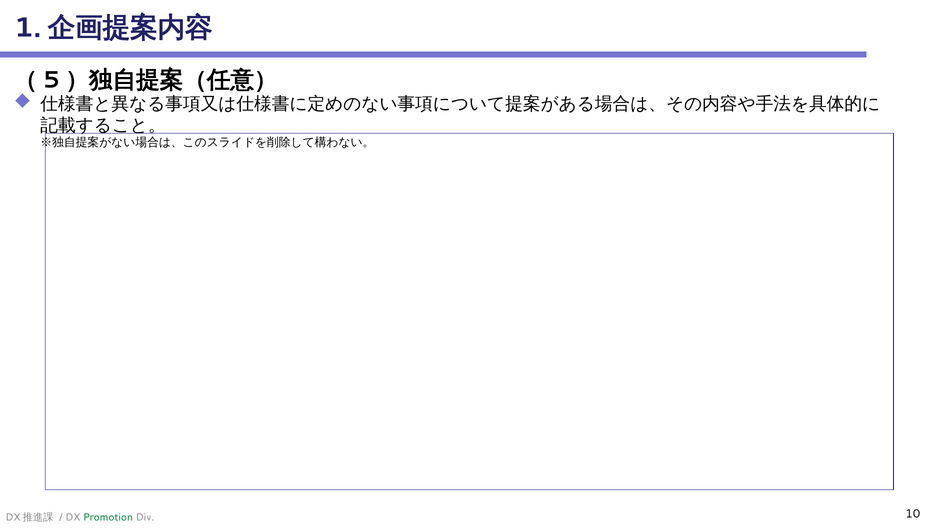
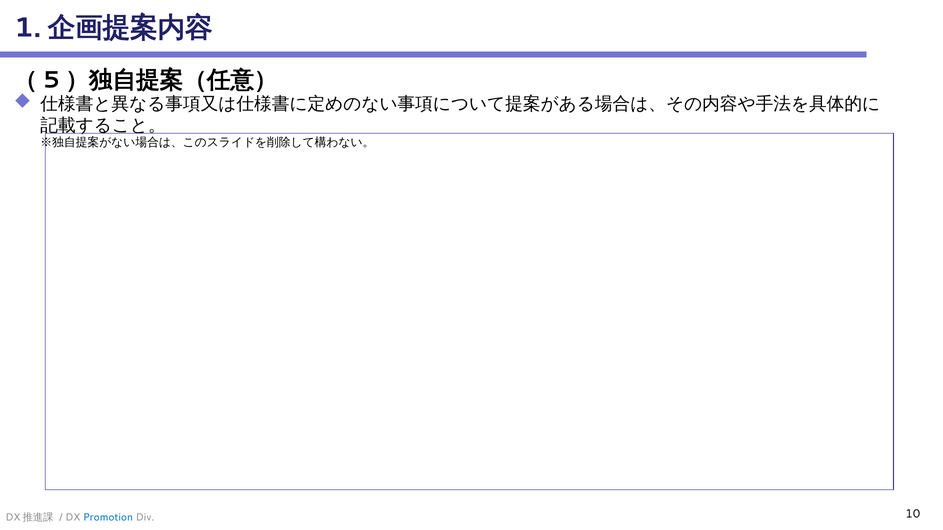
Promotion colour: green -> blue
